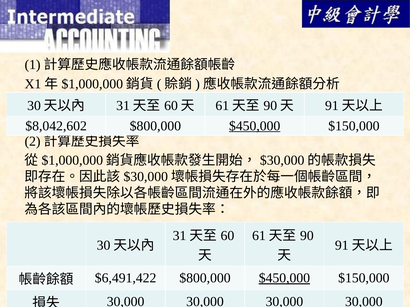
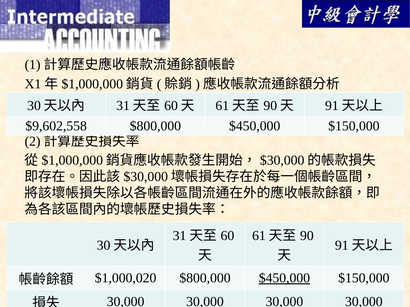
$8,042,602: $8,042,602 -> $9,602,558
$450,000 at (255, 126) underline: present -> none
$6,491,422: $6,491,422 -> $1,000,020
